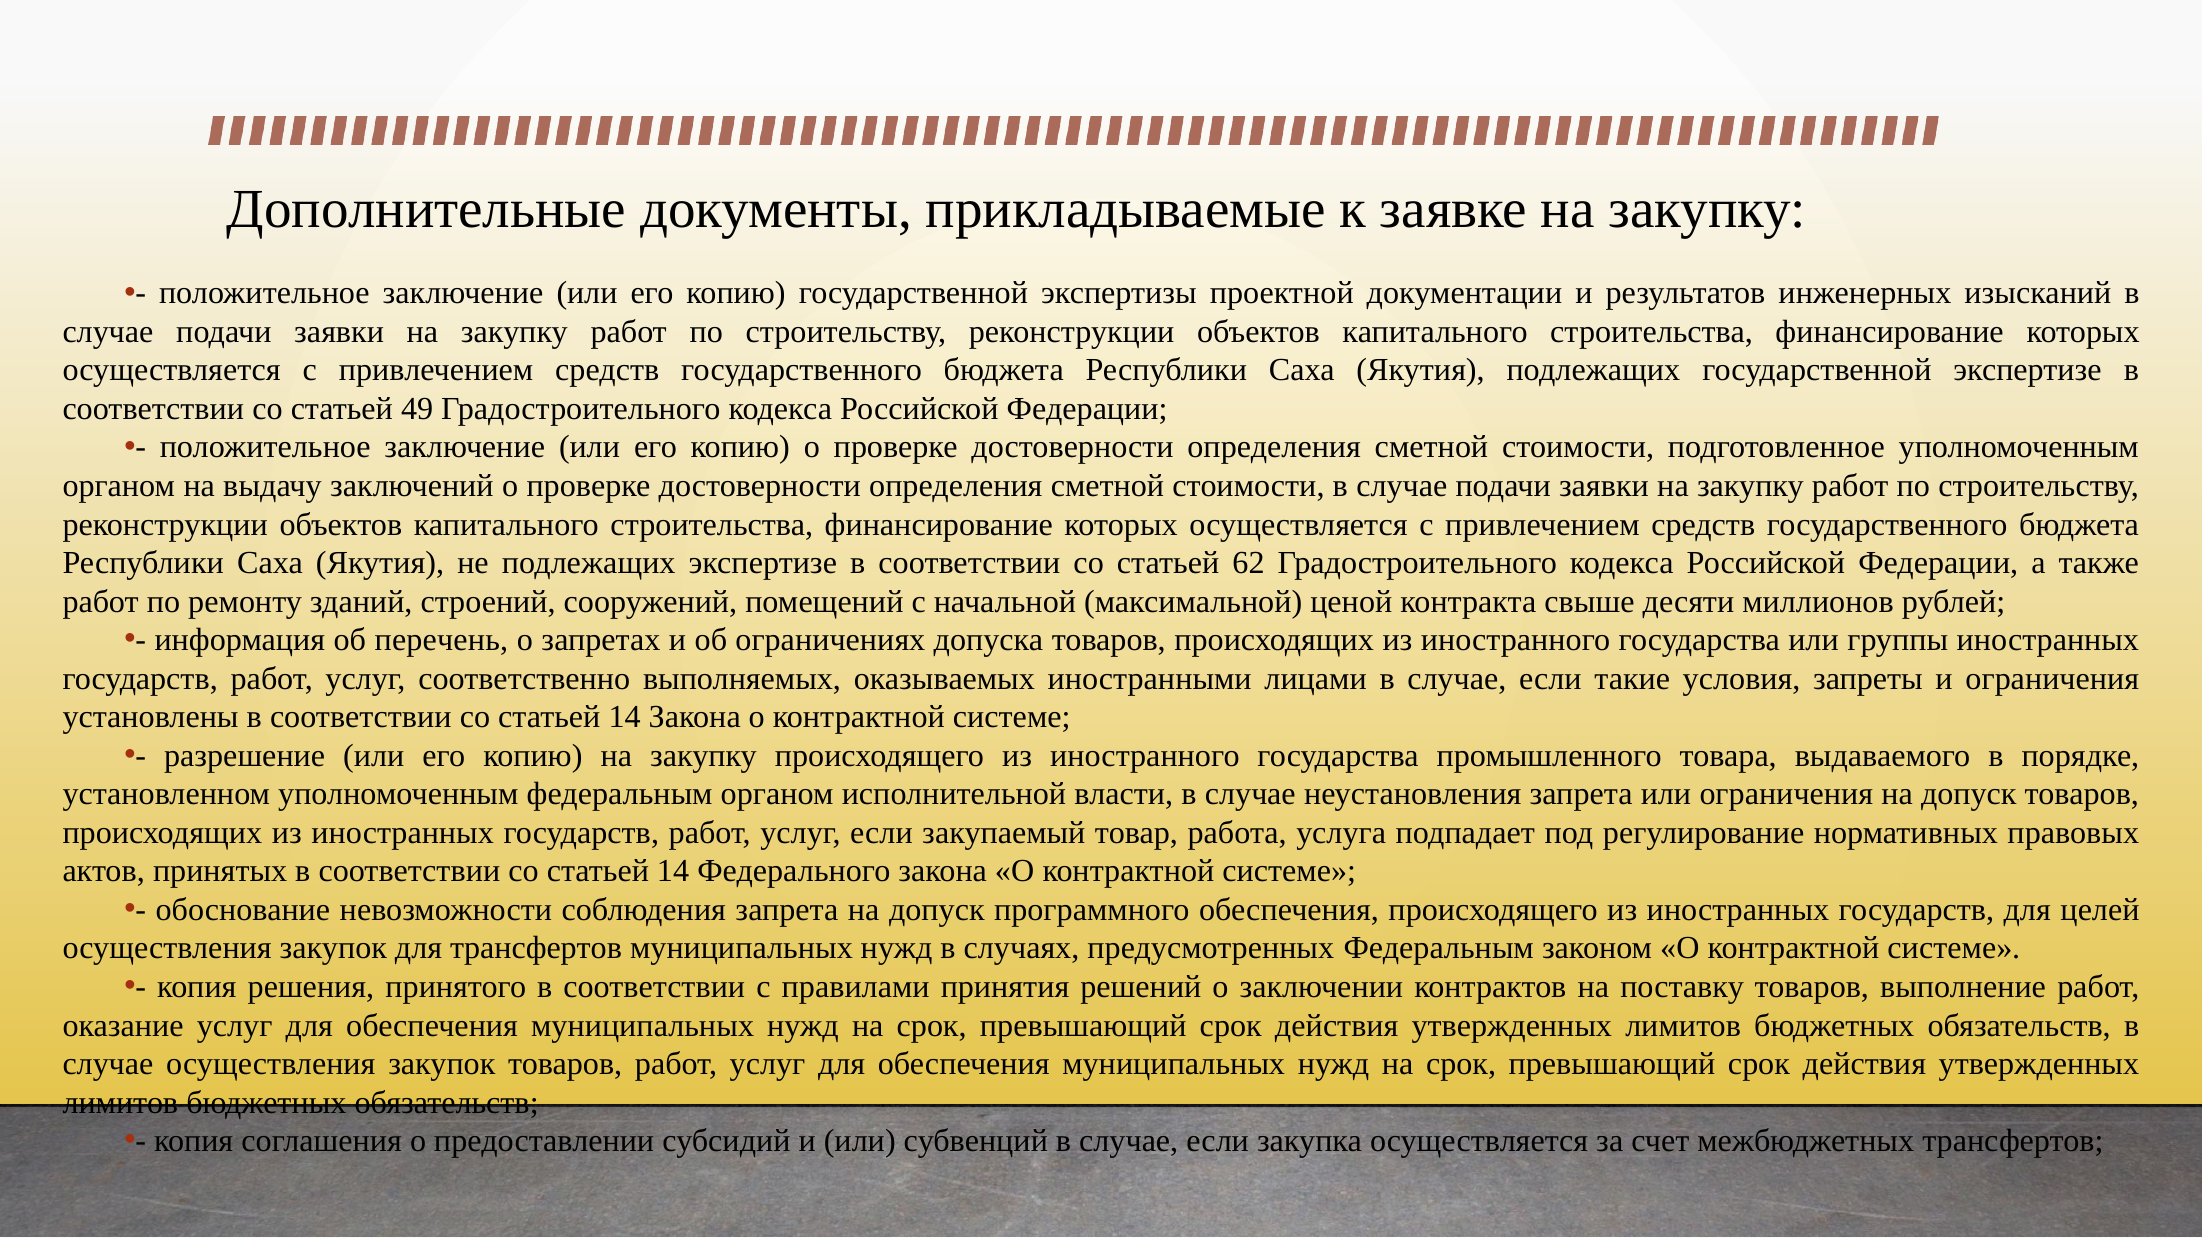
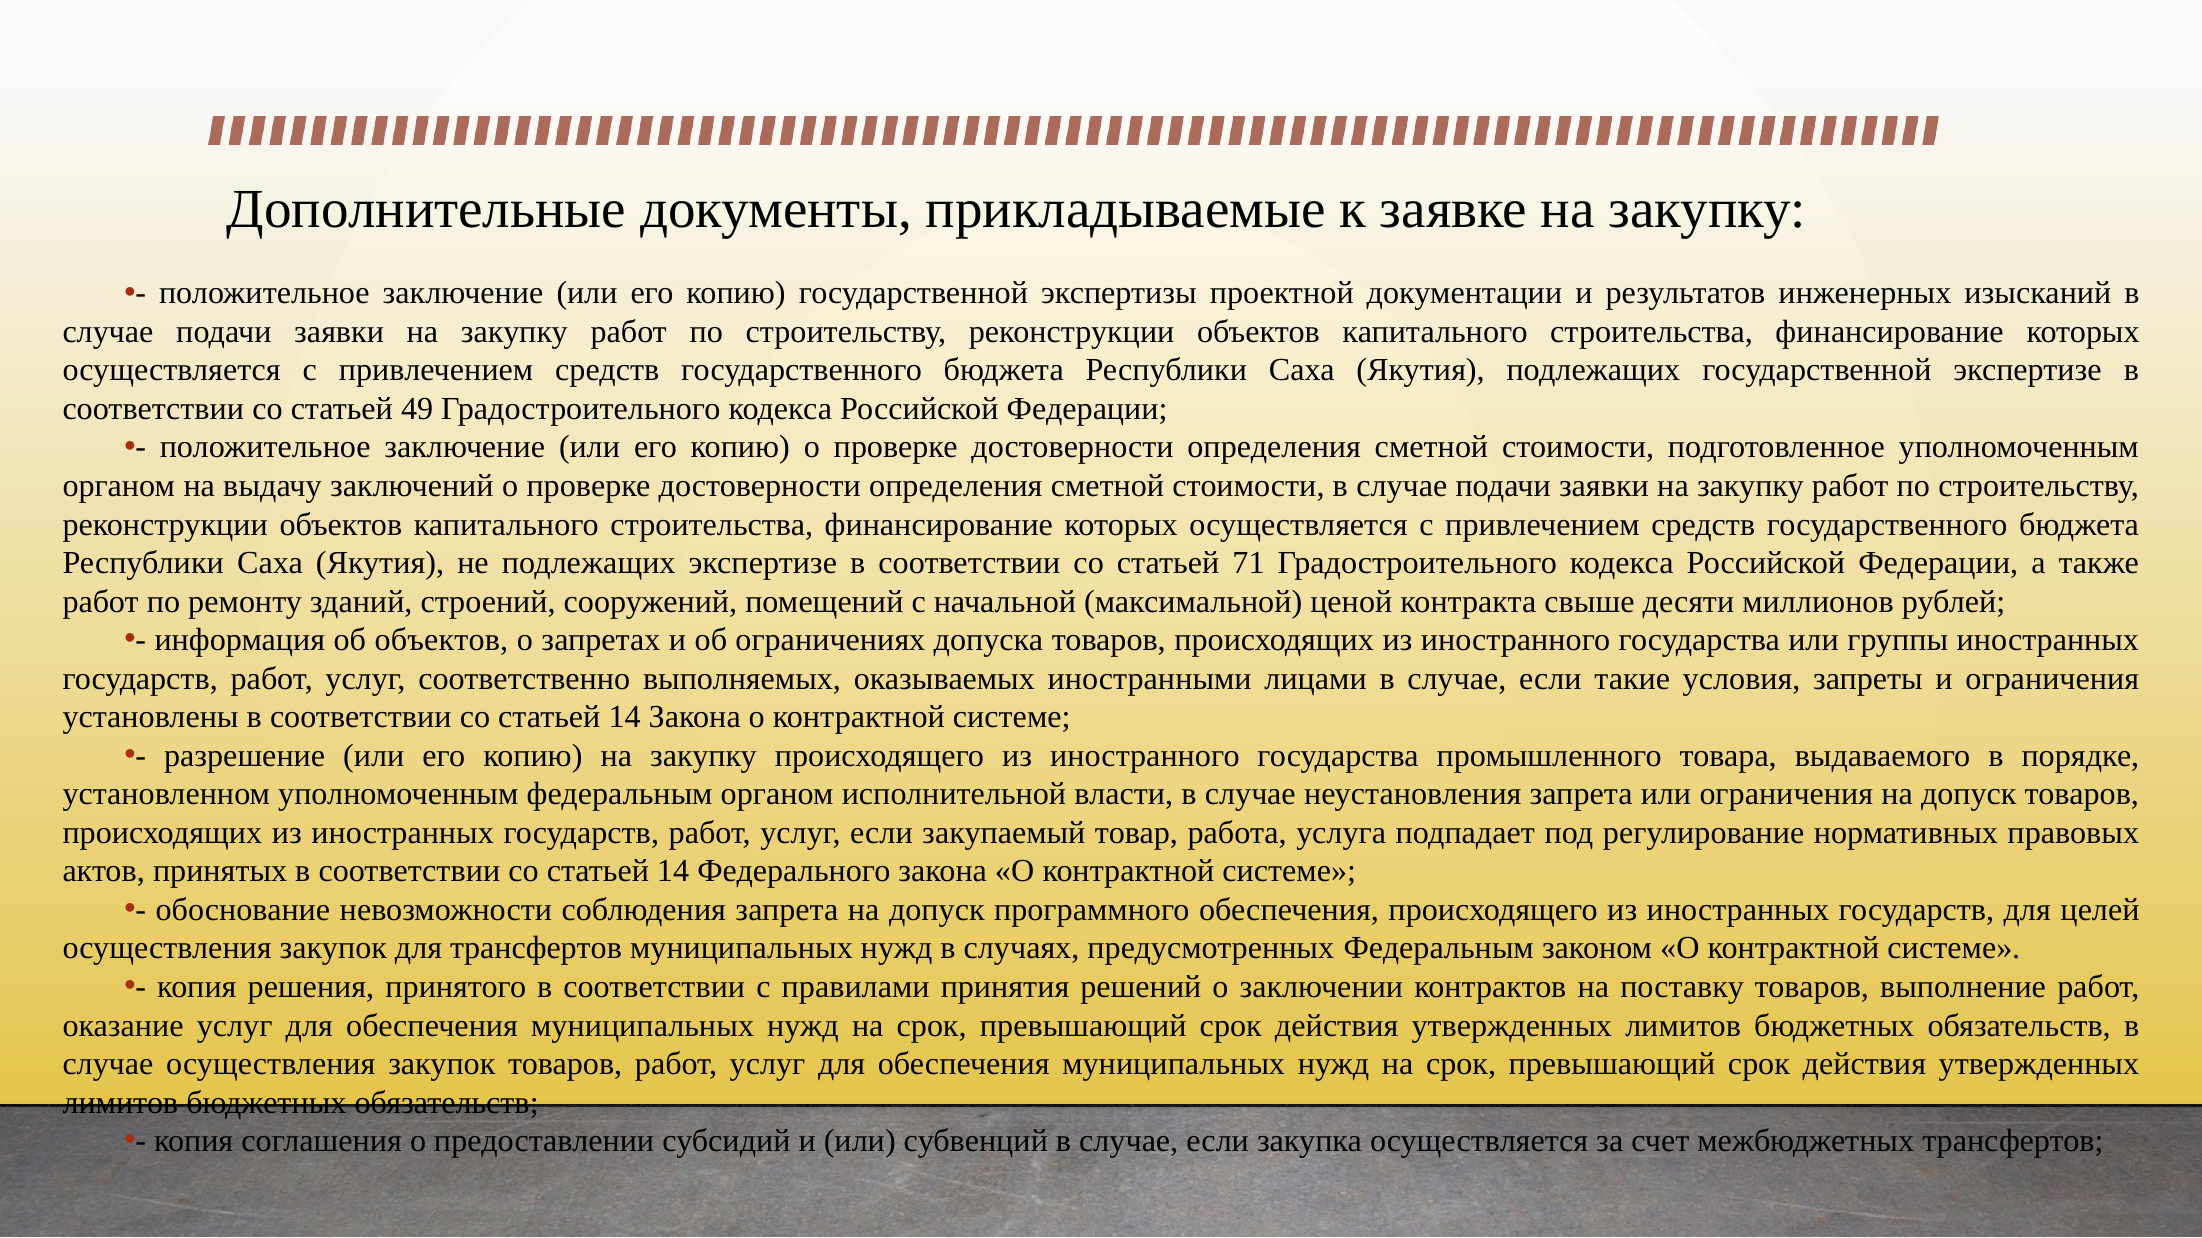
62: 62 -> 71
об перечень: перечень -> объектов
